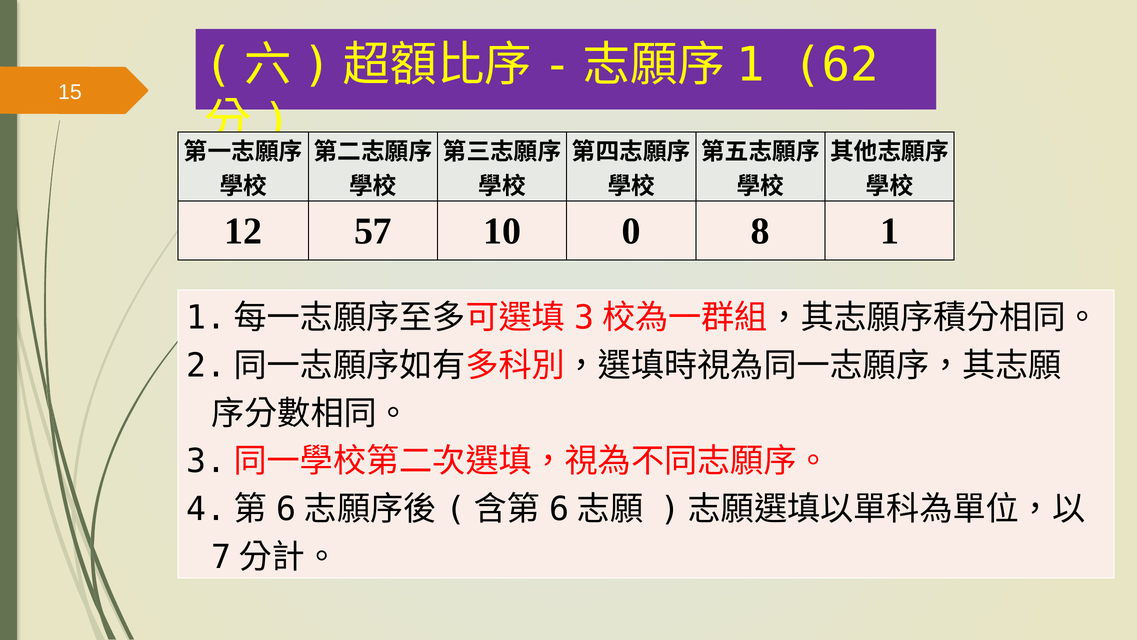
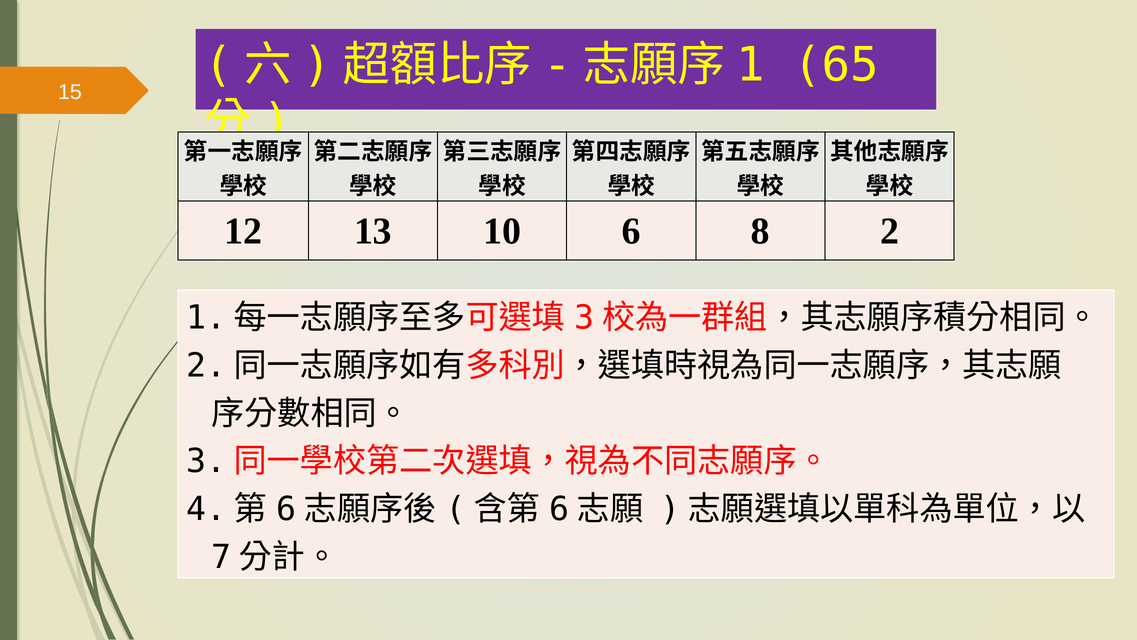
62: 62 -> 65
57: 57 -> 13
0: 0 -> 6
8 1: 1 -> 2
